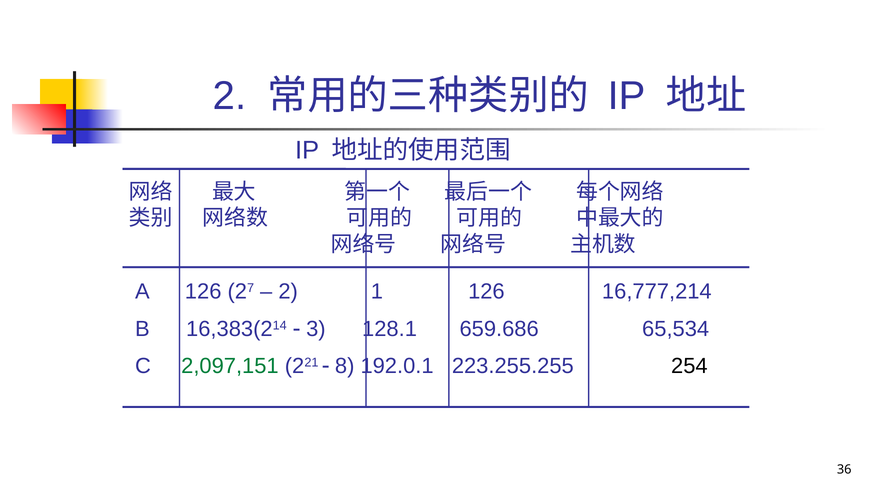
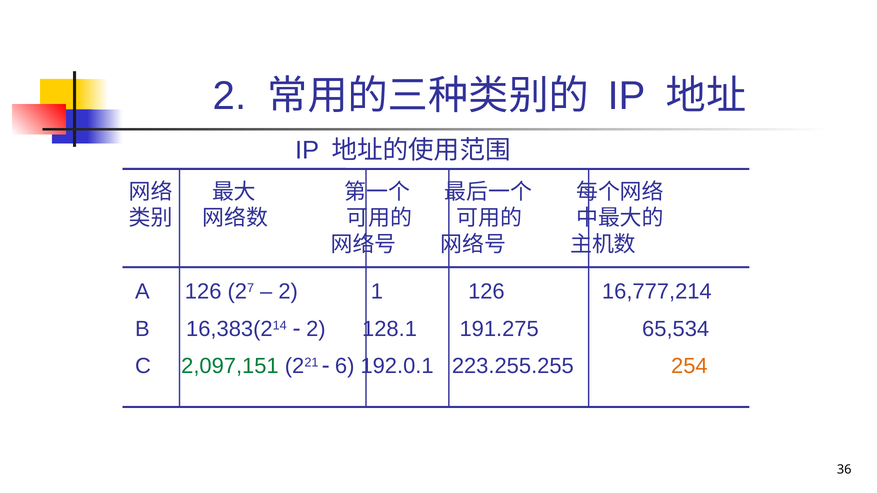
3 at (316, 329): 3 -> 2
659.686: 659.686 -> 191.275
8: 8 -> 6
254 colour: black -> orange
